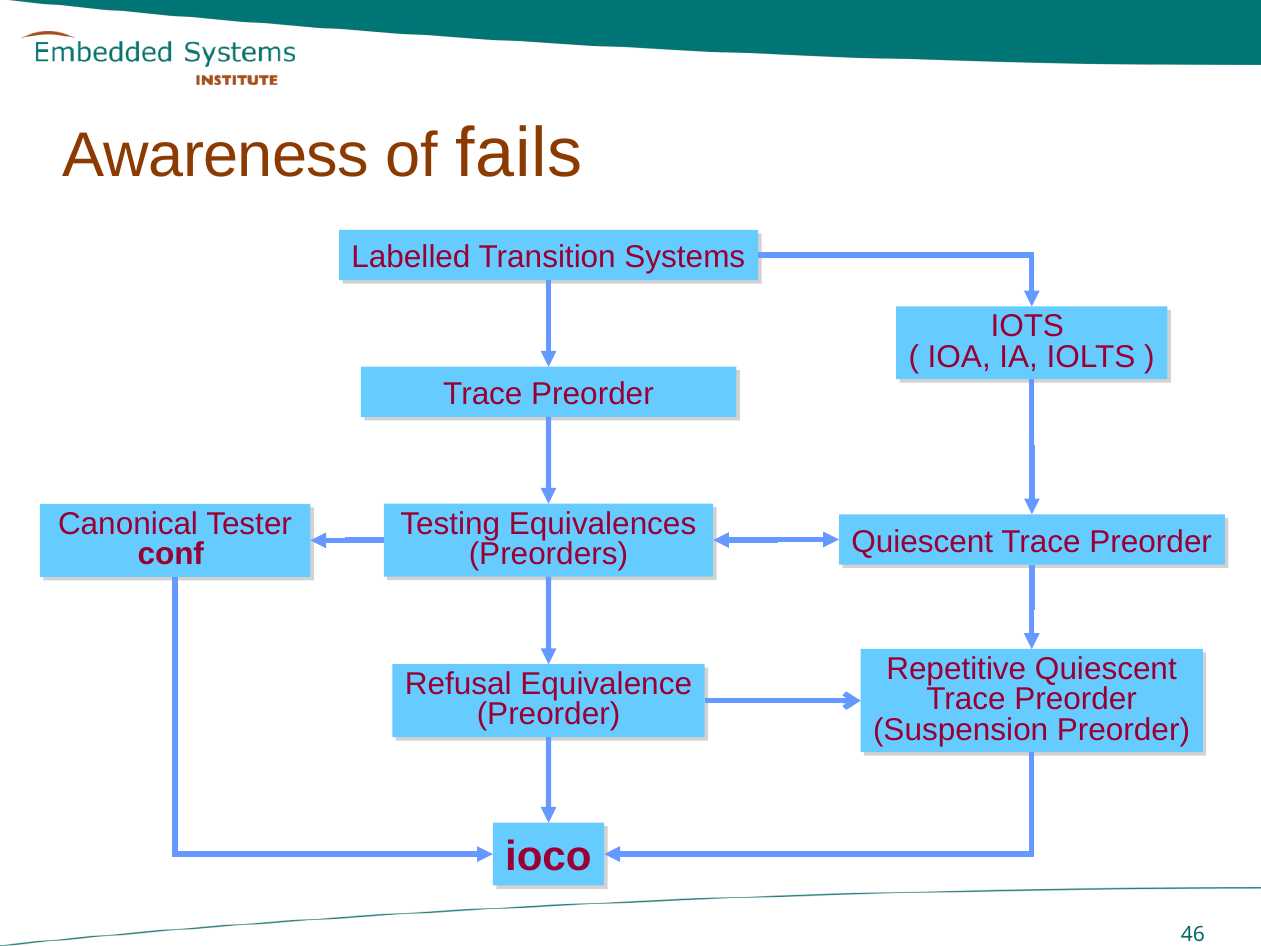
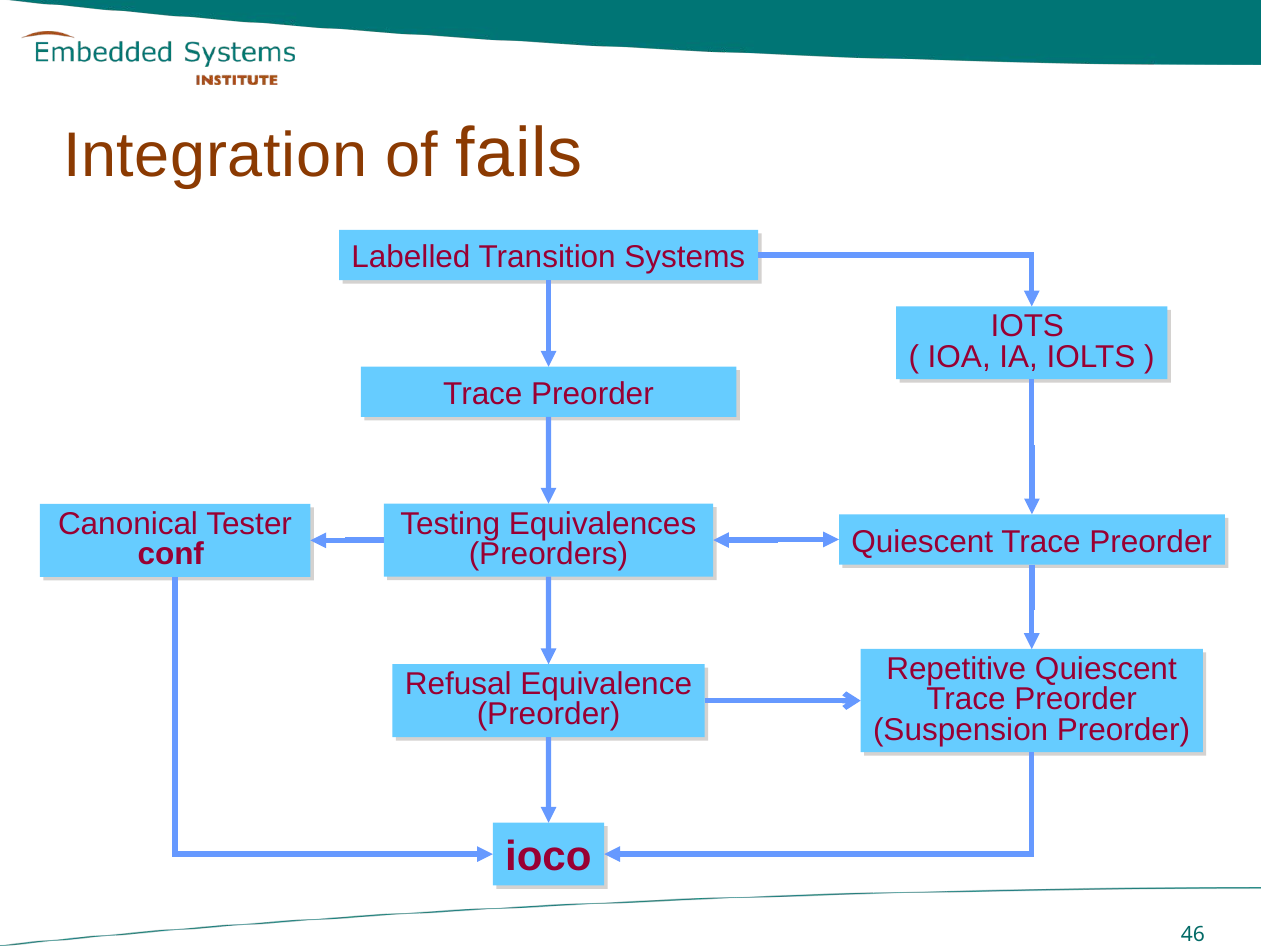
Awareness: Awareness -> Integration
